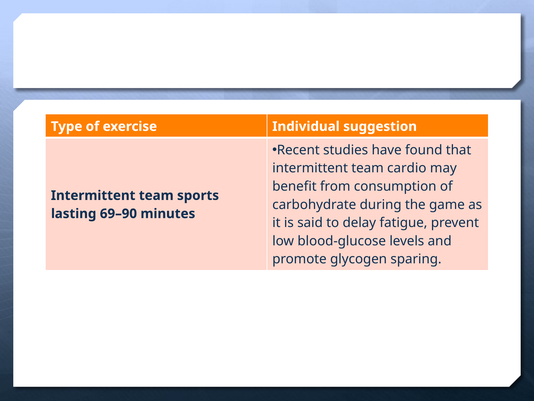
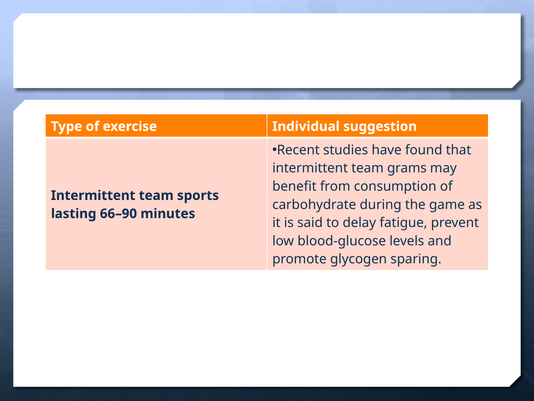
cardio: cardio -> grams
69–90: 69–90 -> 66–90
